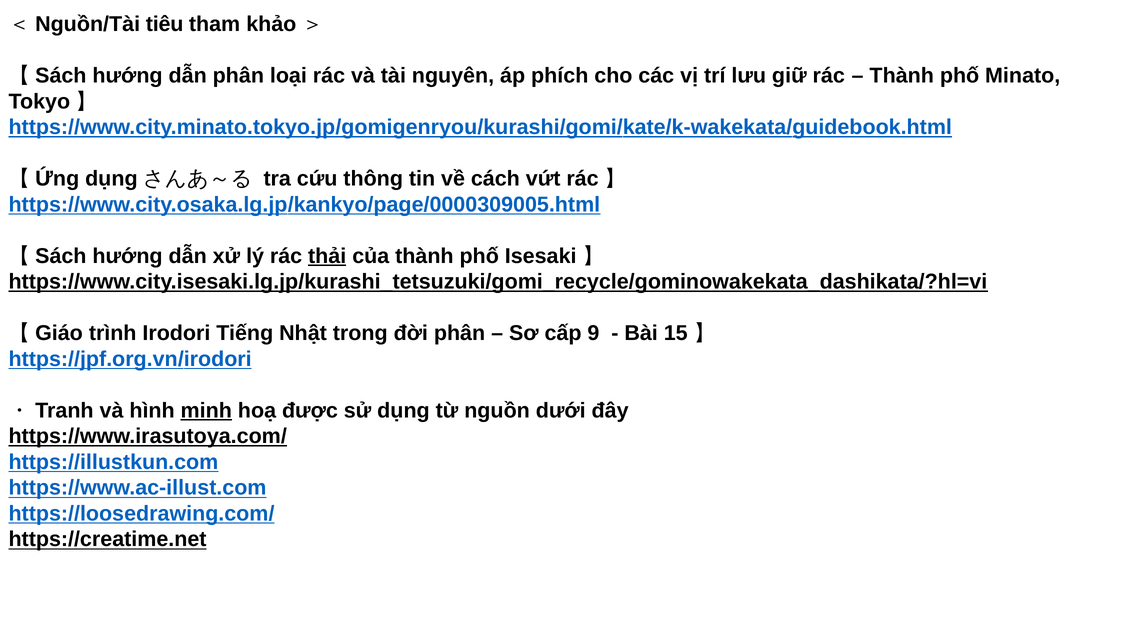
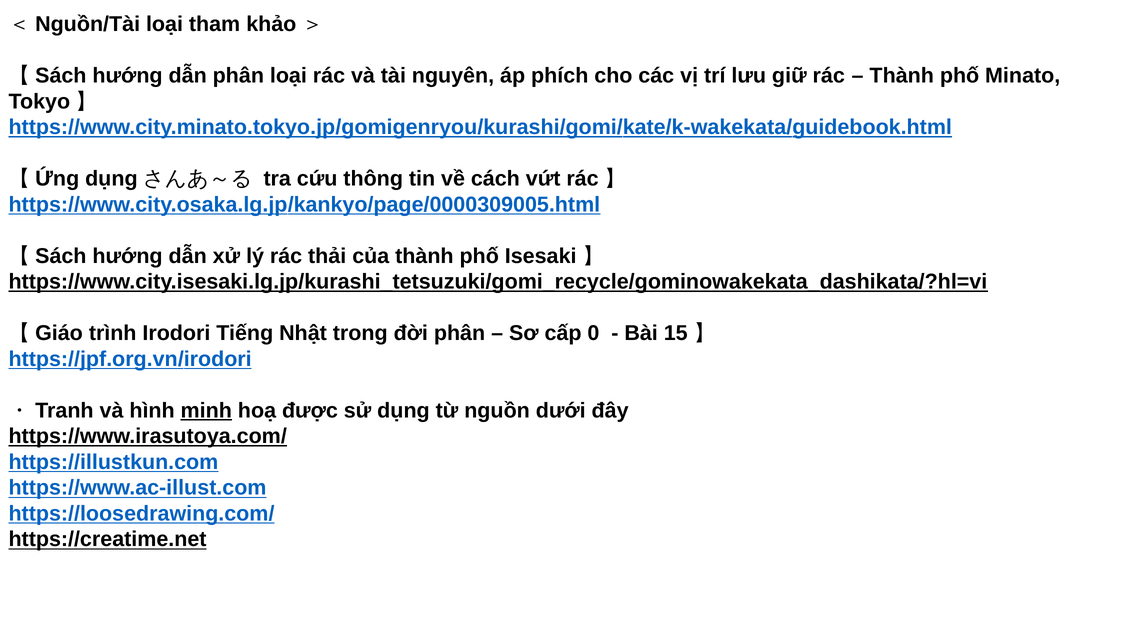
＜Nguồn/Tài tiêu: tiêu -> loại
thải underline: present -> none
9: 9 -> 0
